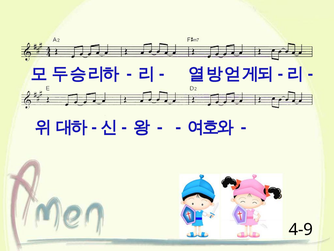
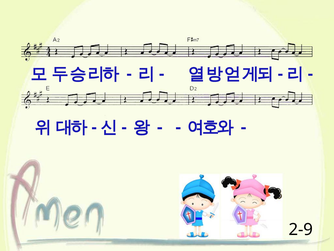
4-9: 4-9 -> 2-9
